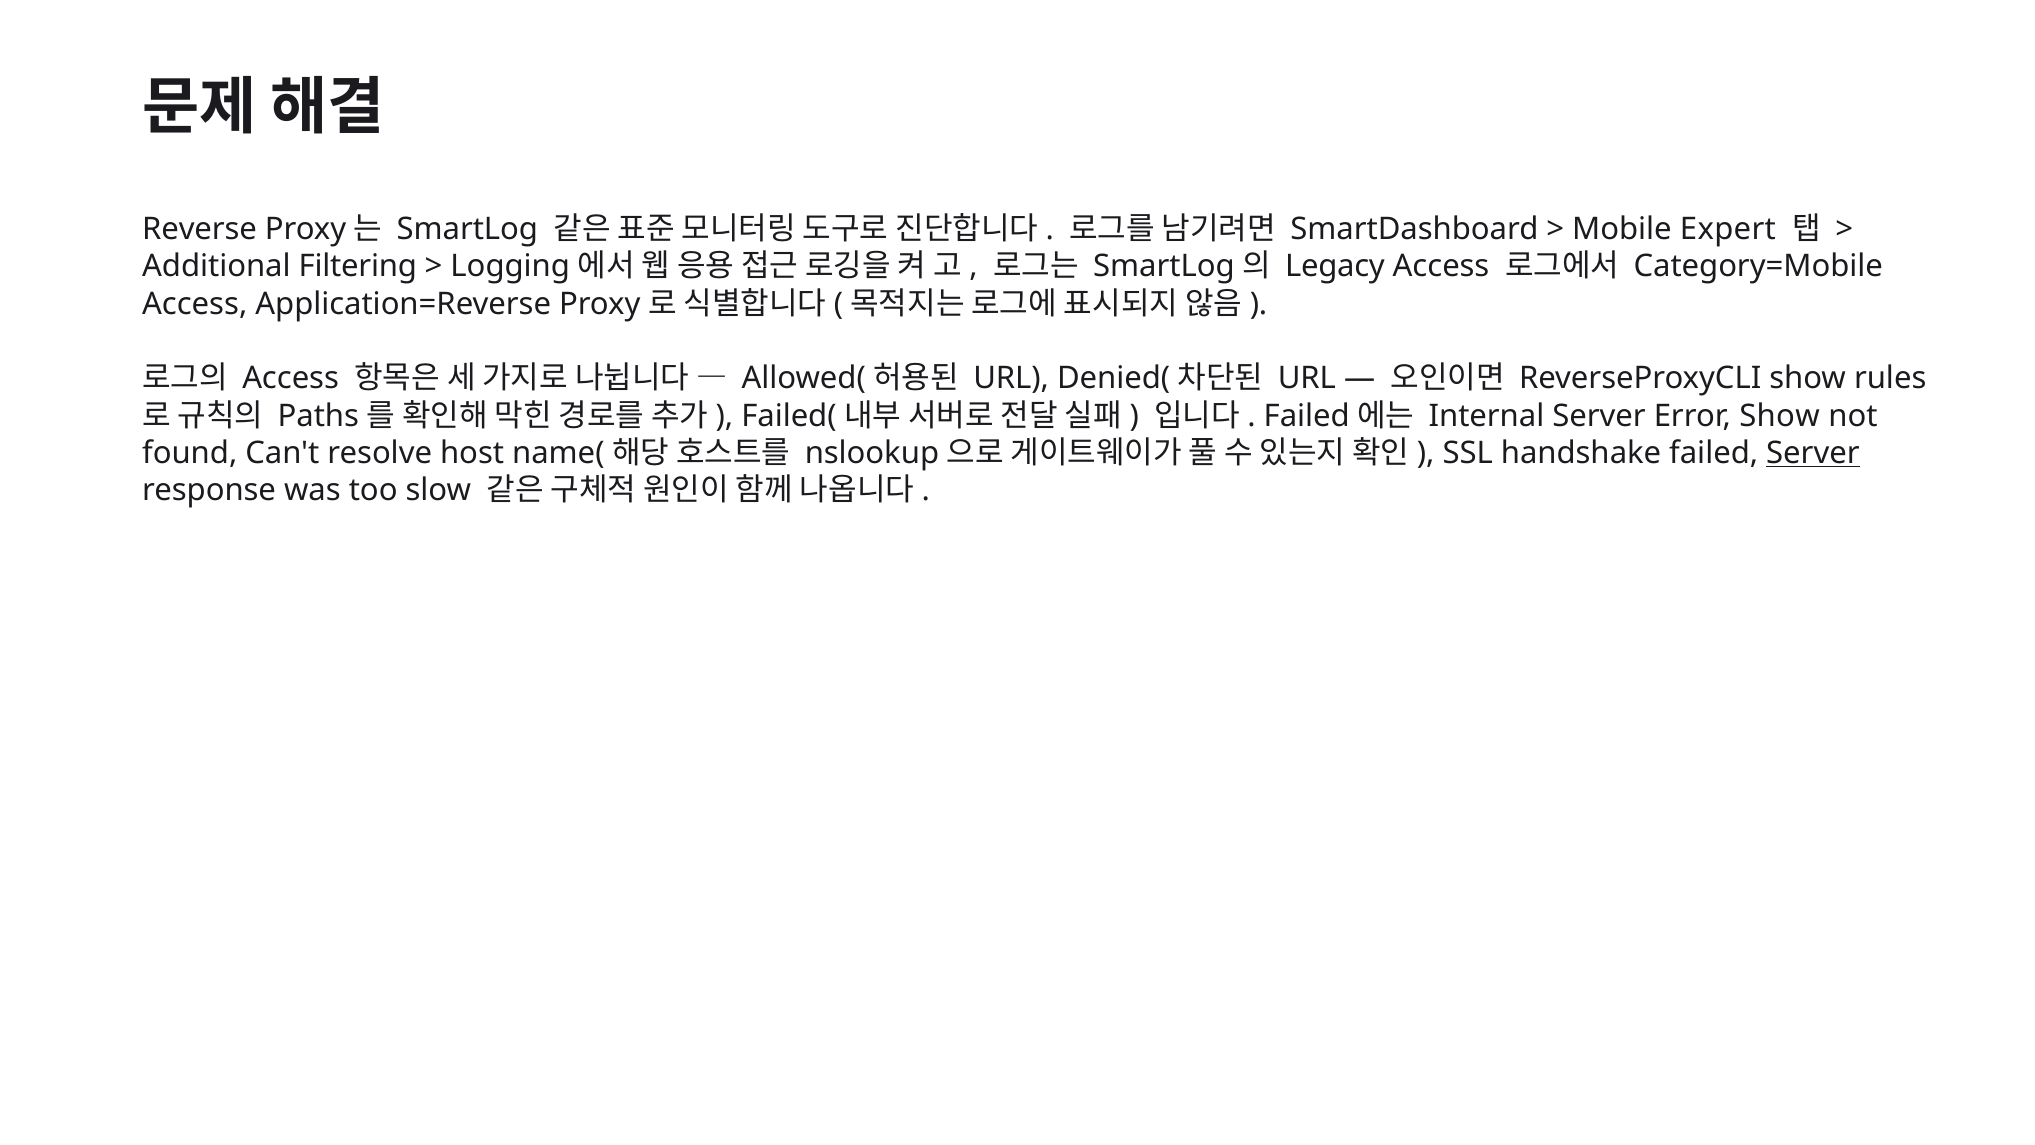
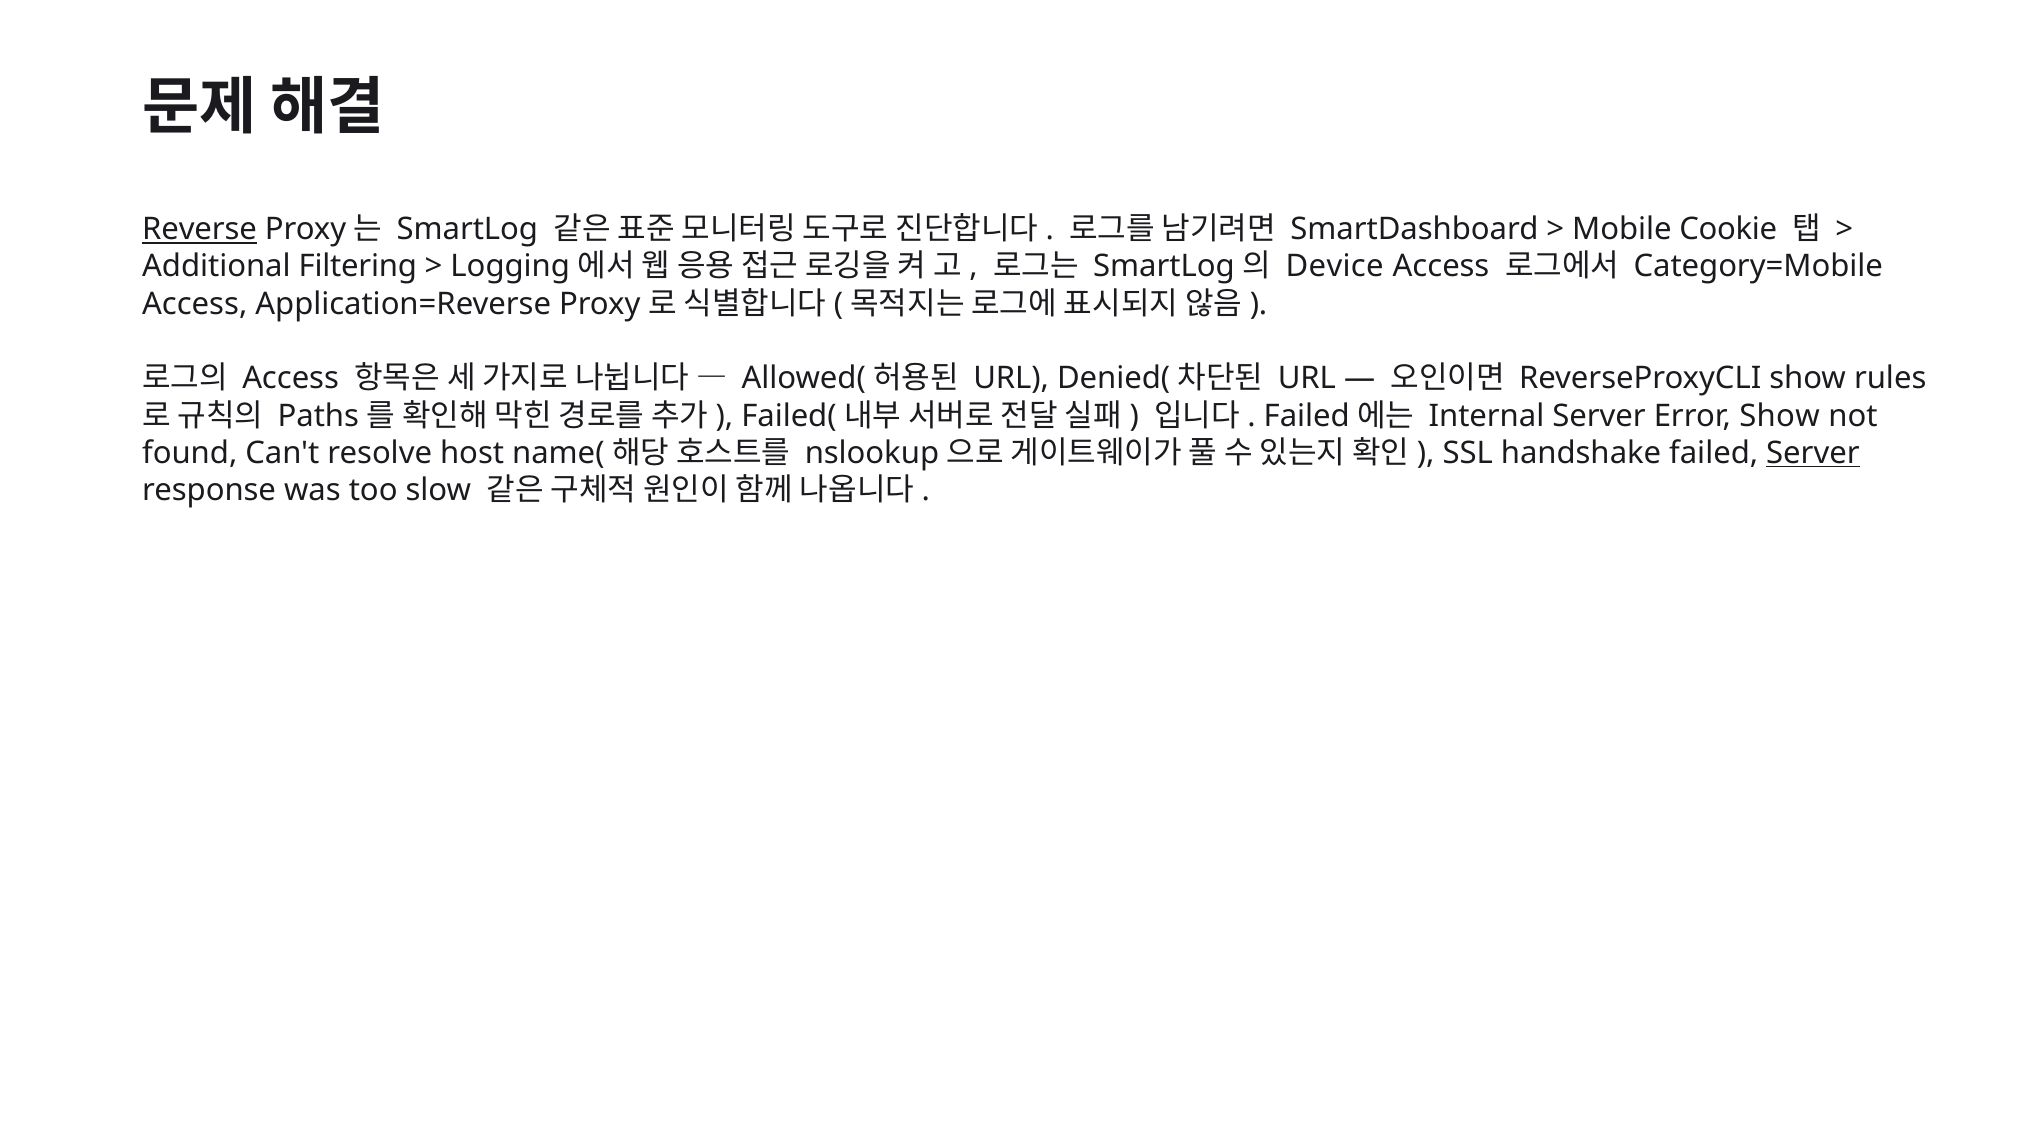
Reverse underline: none -> present
Expert: Expert -> Cookie
Legacy: Legacy -> Device
